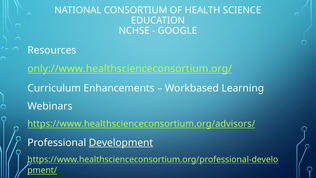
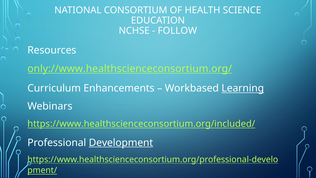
GOOGLE: GOOGLE -> FOLLOW
Learning underline: none -> present
https://www.healthscienceconsortium.org/advisors/: https://www.healthscienceconsortium.org/advisors/ -> https://www.healthscienceconsortium.org/included/
